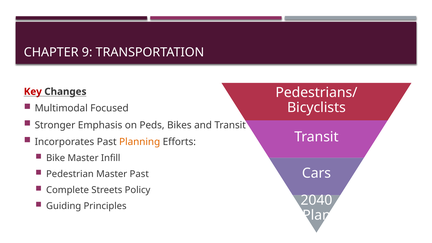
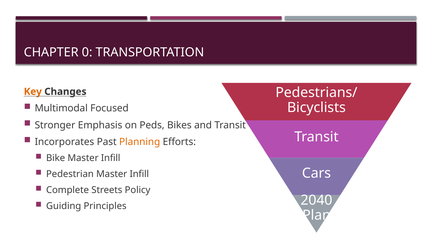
9: 9 -> 0
Key colour: red -> orange
Pedestrian Master Past: Past -> Infill
